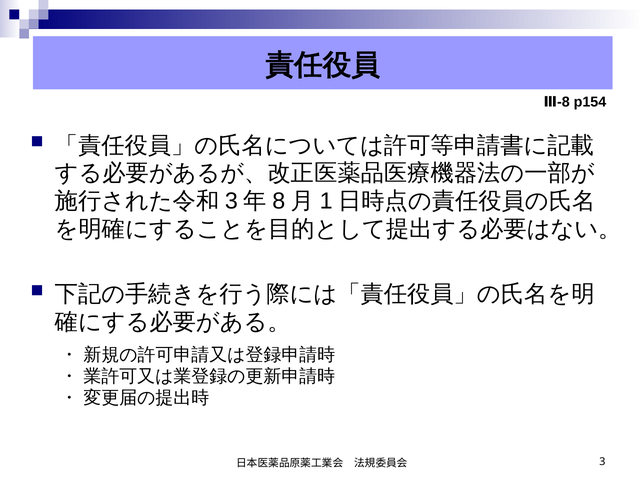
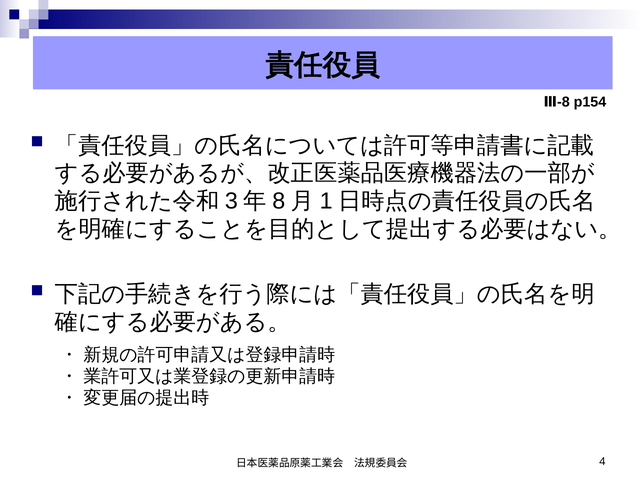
3 at (602, 462): 3 -> 4
